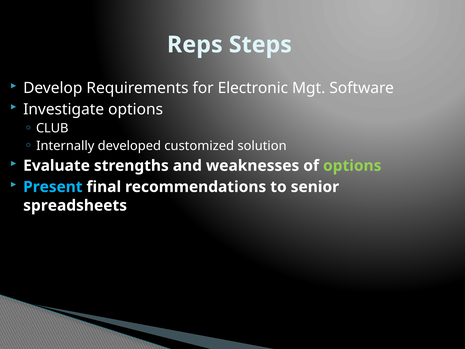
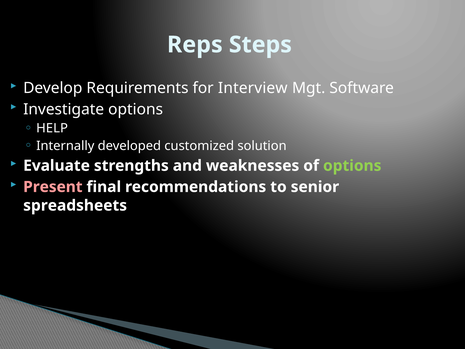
Electronic: Electronic -> Interview
CLUB: CLUB -> HELP
Present colour: light blue -> pink
